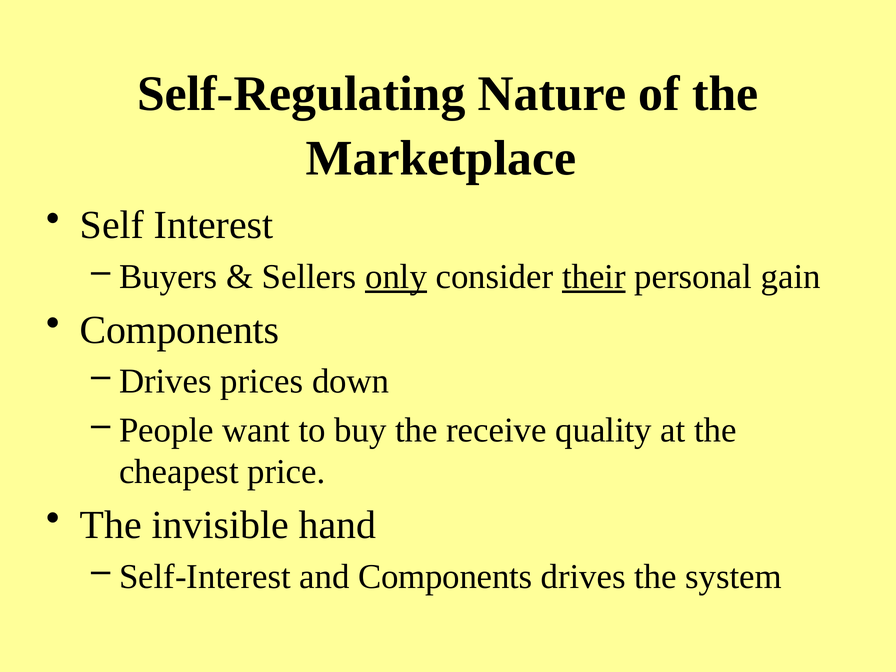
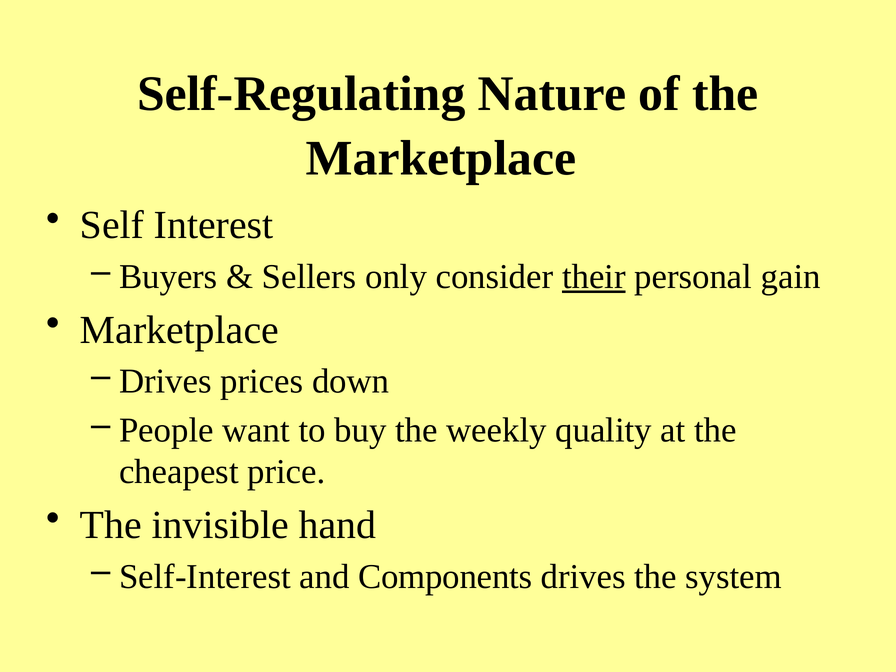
only underline: present -> none
Components at (180, 330): Components -> Marketplace
receive: receive -> weekly
